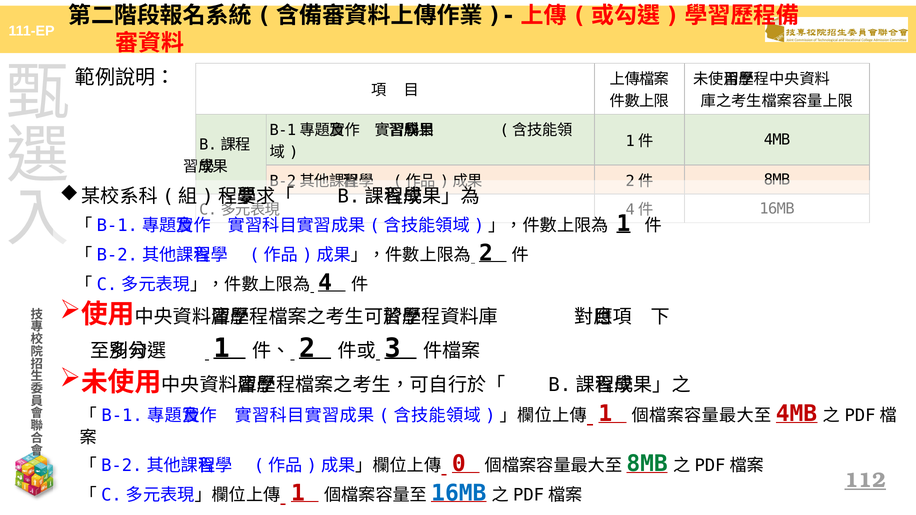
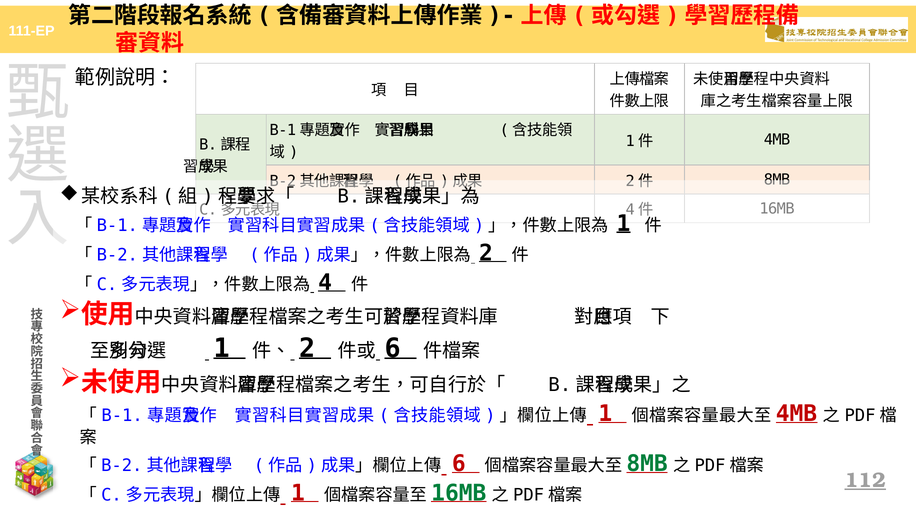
3 at (393, 349): 3 -> 6
0 at (459, 464): 0 -> 6
16MB at (459, 493) colour: blue -> green
